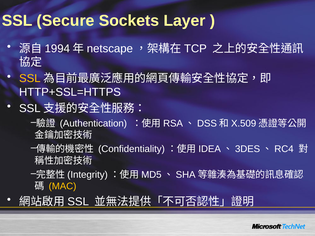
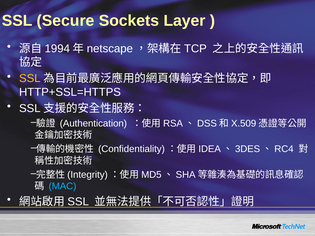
MAC colour: yellow -> light blue
